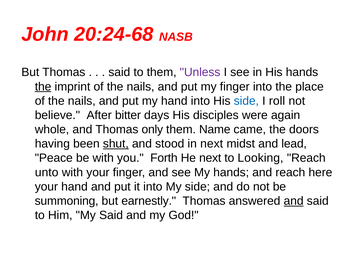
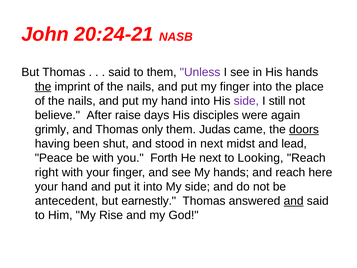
20:24-68: 20:24-68 -> 20:24-21
side at (246, 101) colour: blue -> purple
roll: roll -> still
bitter: bitter -> raise
whole: whole -> grimly
Name: Name -> Judas
doors underline: none -> present
shut underline: present -> none
unto: unto -> right
summoning: summoning -> antecedent
My Said: Said -> Rise
